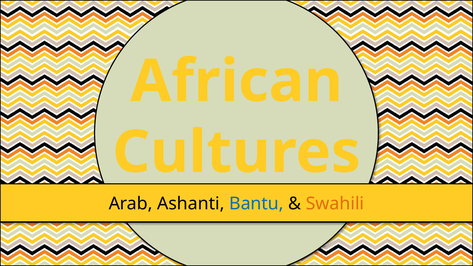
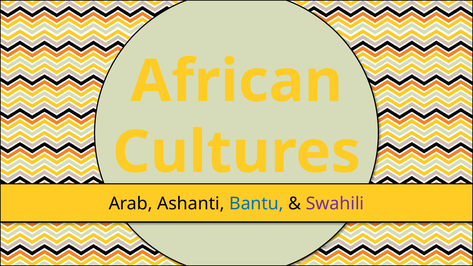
Swahili colour: orange -> purple
